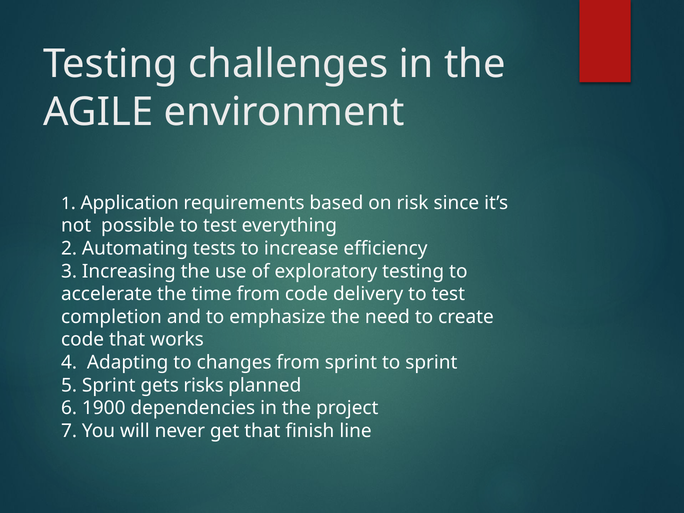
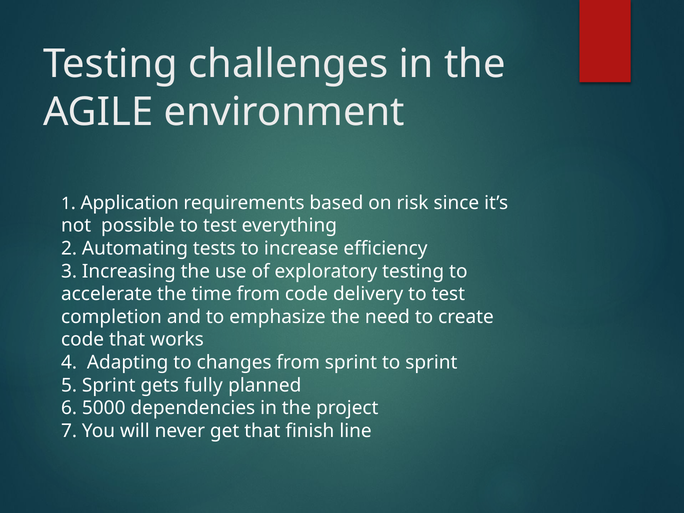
risks: risks -> fully
1900: 1900 -> 5000
